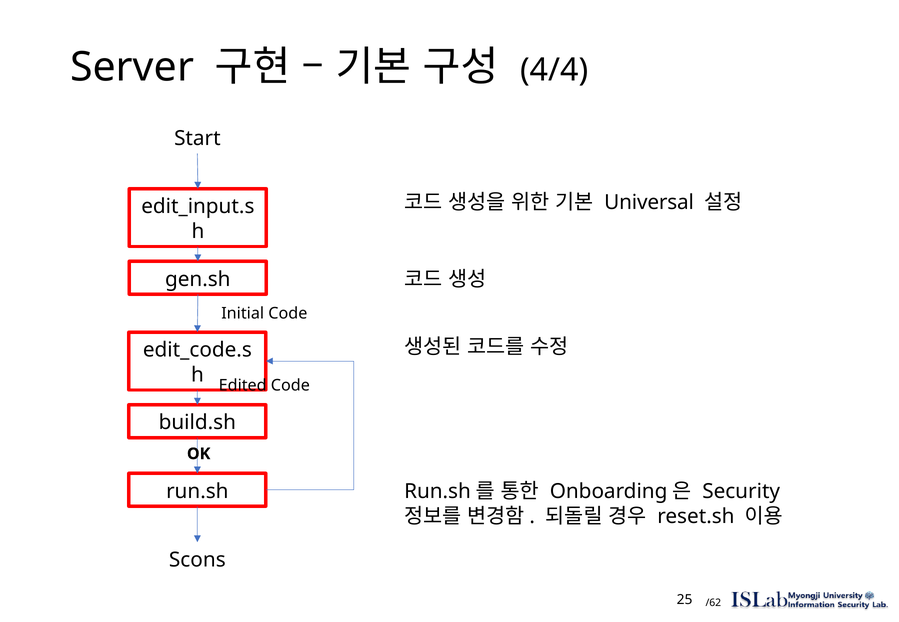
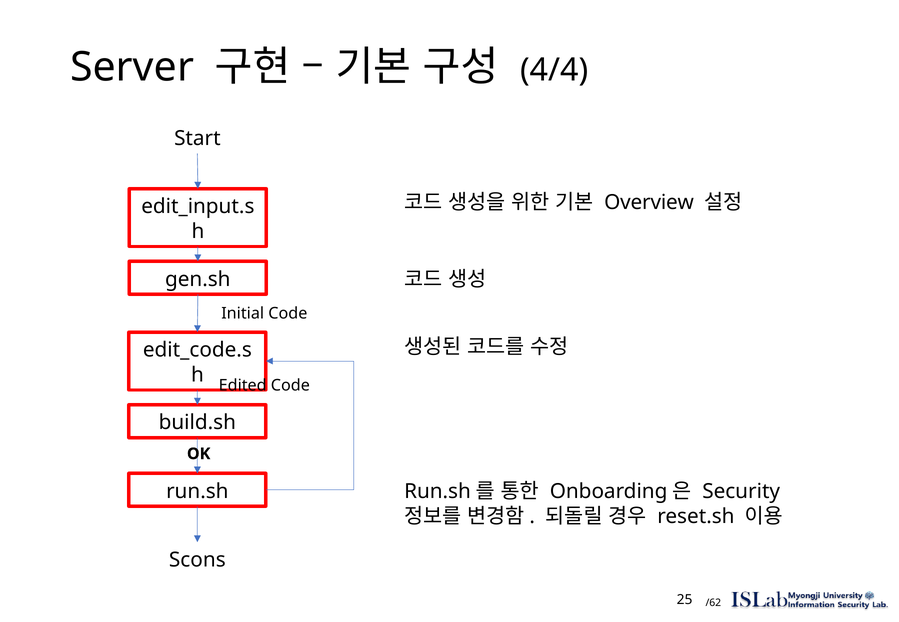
Universal: Universal -> Overview
